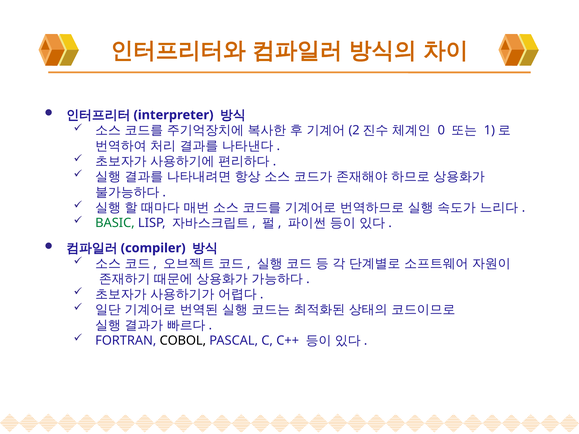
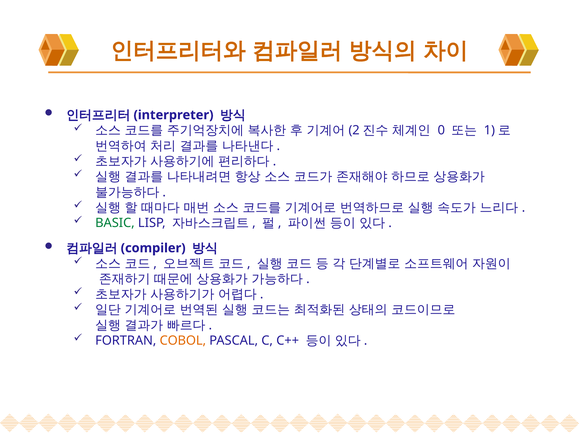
COBOL colour: black -> orange
